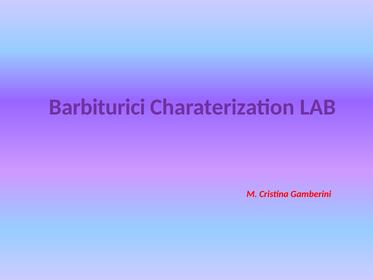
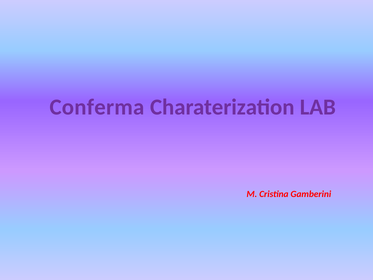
Barbiturici: Barbiturici -> Conferma
